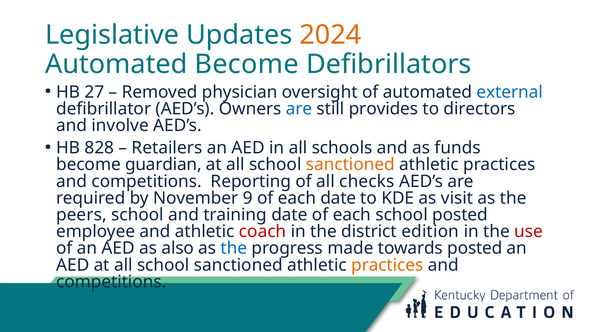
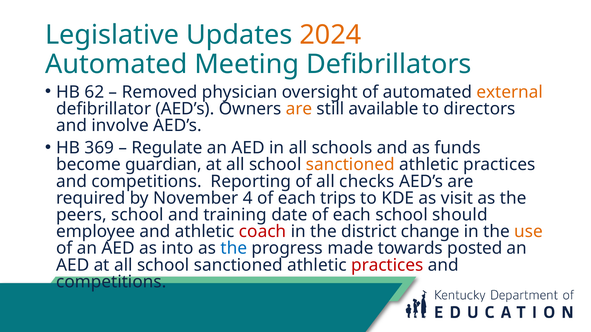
Automated Become: Become -> Meeting
27: 27 -> 62
external colour: blue -> orange
are at (299, 109) colour: blue -> orange
provides: provides -> available
828: 828 -> 369
Retailers: Retailers -> Regulate
9: 9 -> 4
each date: date -> trips
school posted: posted -> should
edition: edition -> change
use colour: red -> orange
also: also -> into
practices at (387, 265) colour: orange -> red
